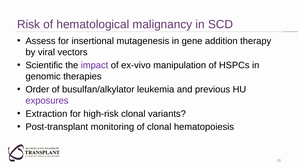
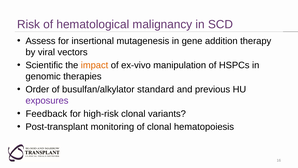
impact colour: purple -> orange
leukemia: leukemia -> standard
Extraction: Extraction -> Feedback
